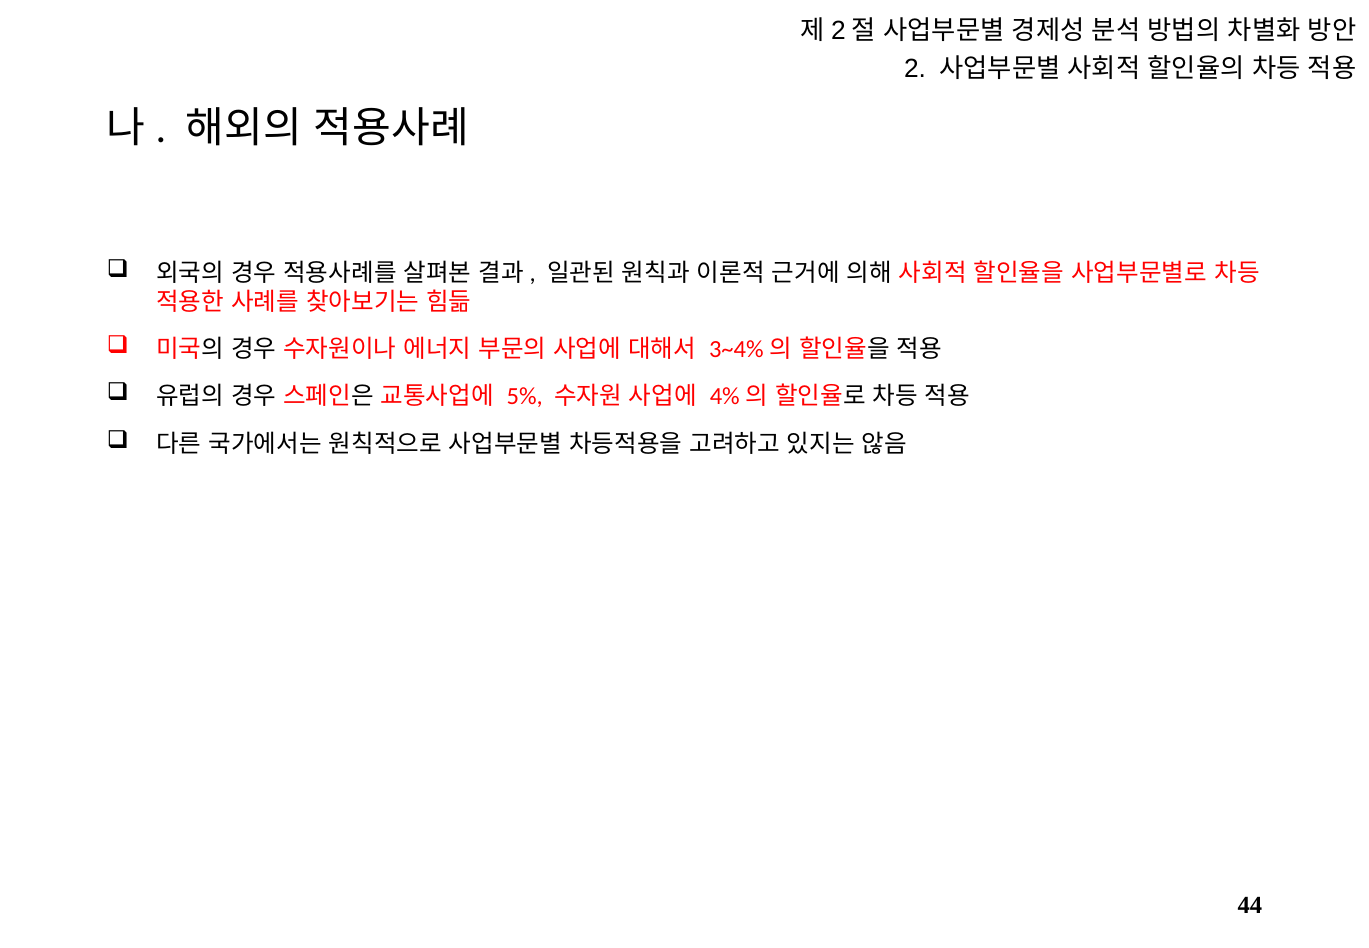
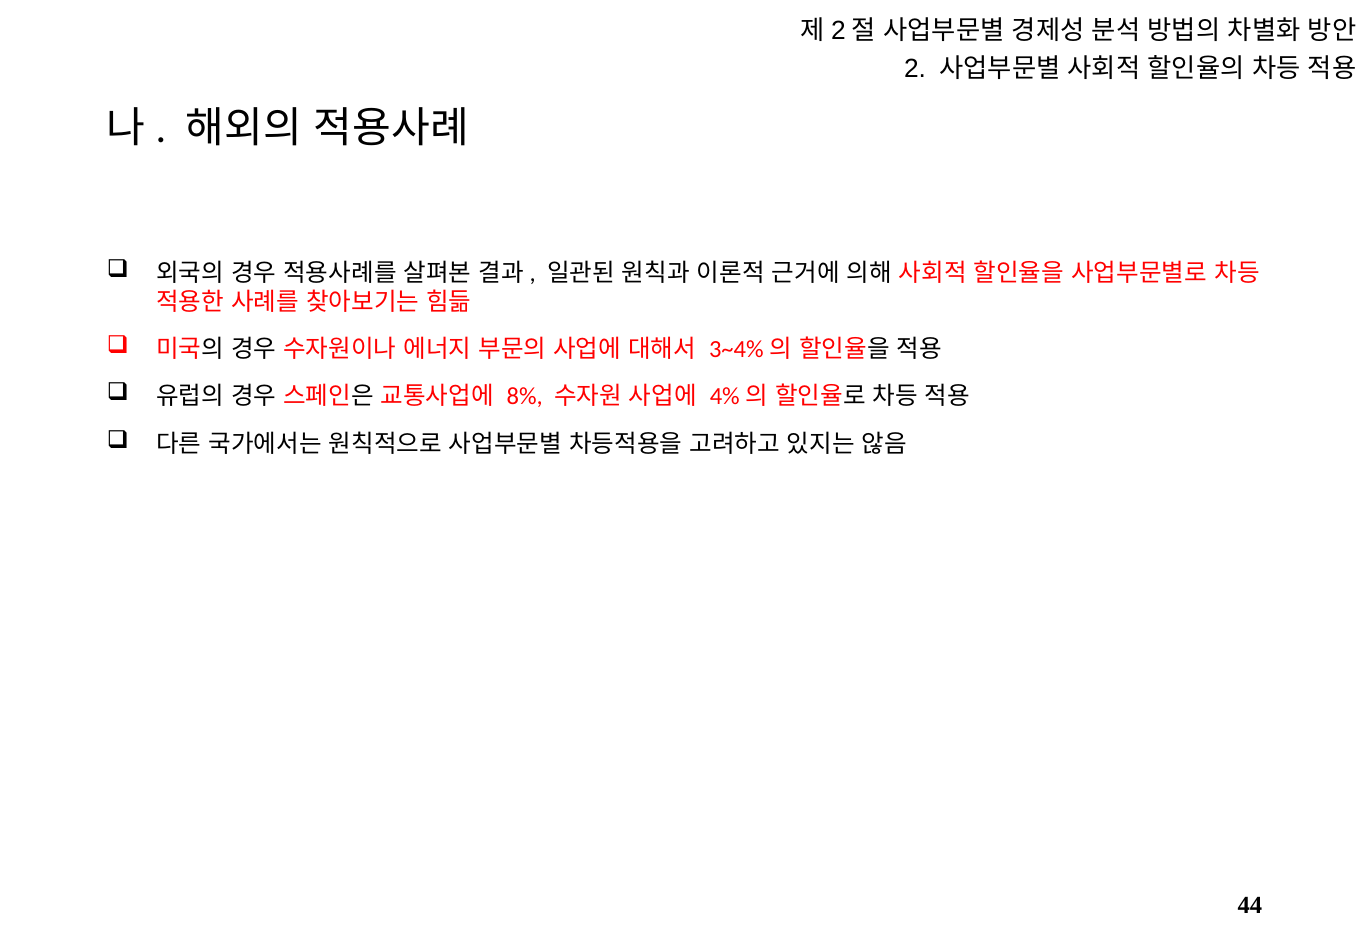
5%: 5% -> 8%
